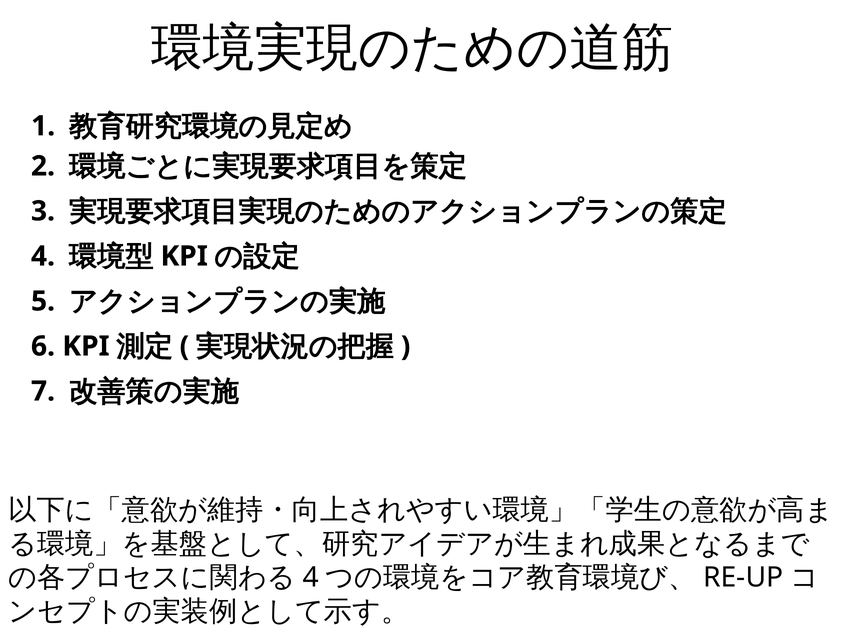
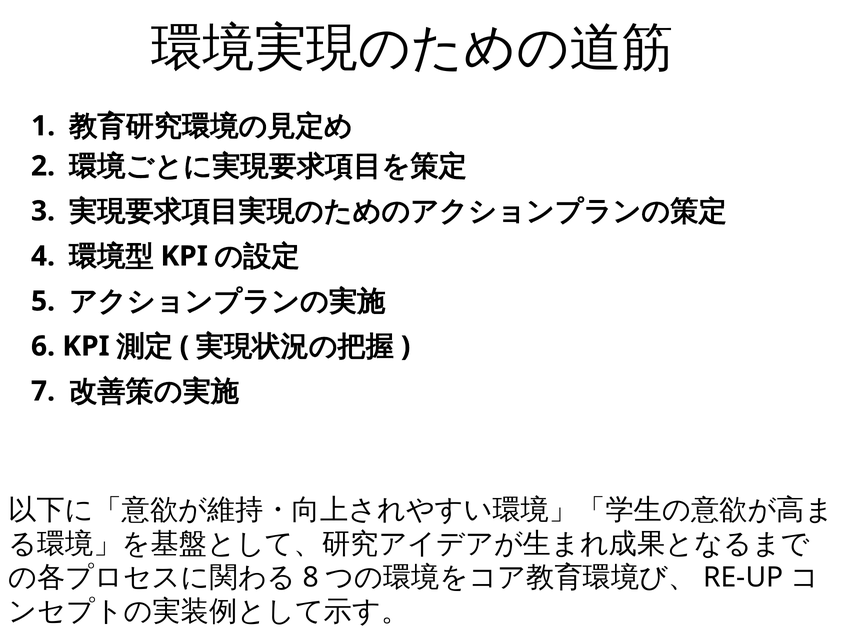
4 at (311, 578): 4 -> 8
